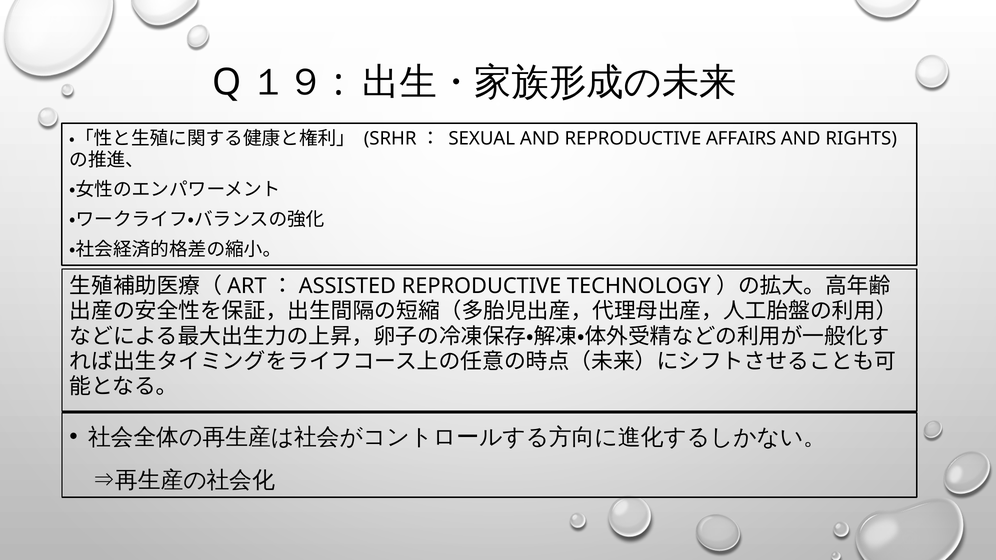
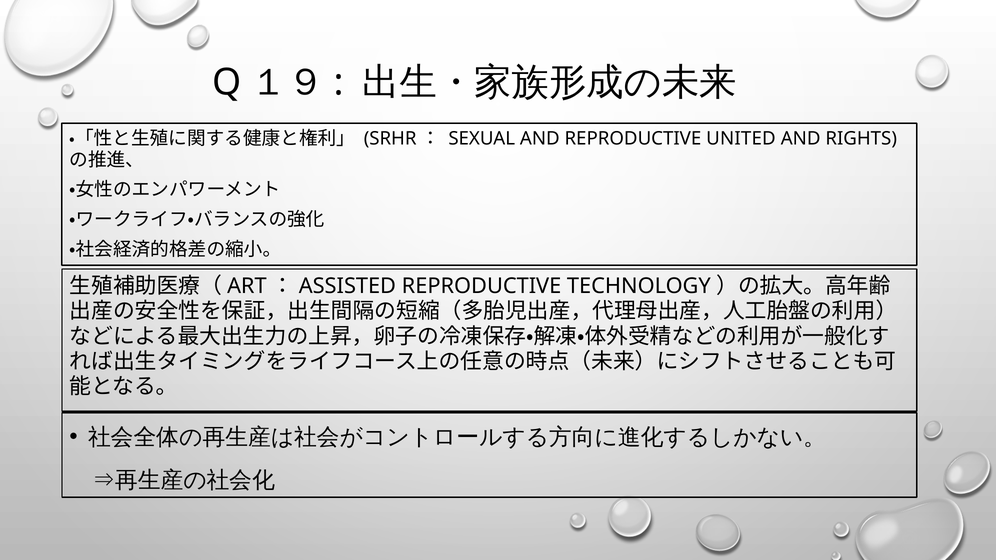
AFFAIRS: AFFAIRS -> UNITED
